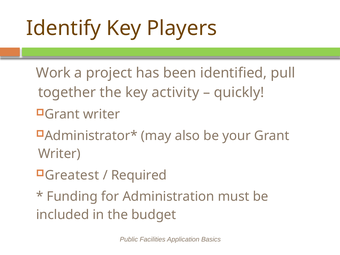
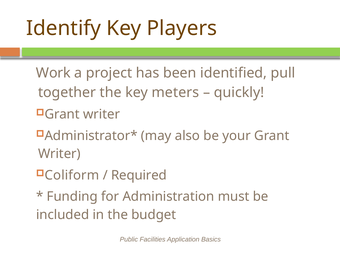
activity: activity -> meters
Greatest: Greatest -> Coliform
